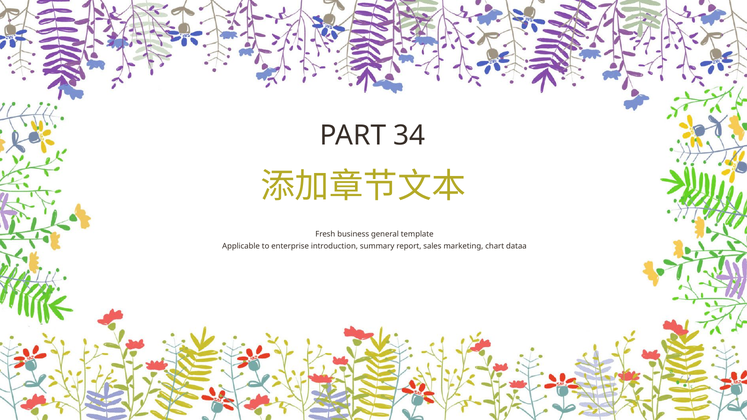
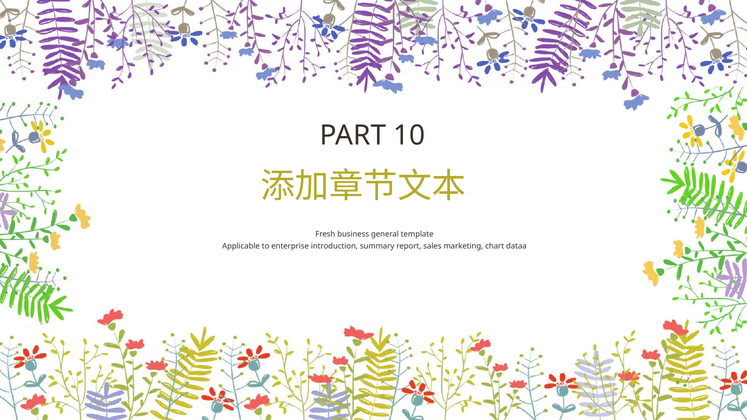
34: 34 -> 10
